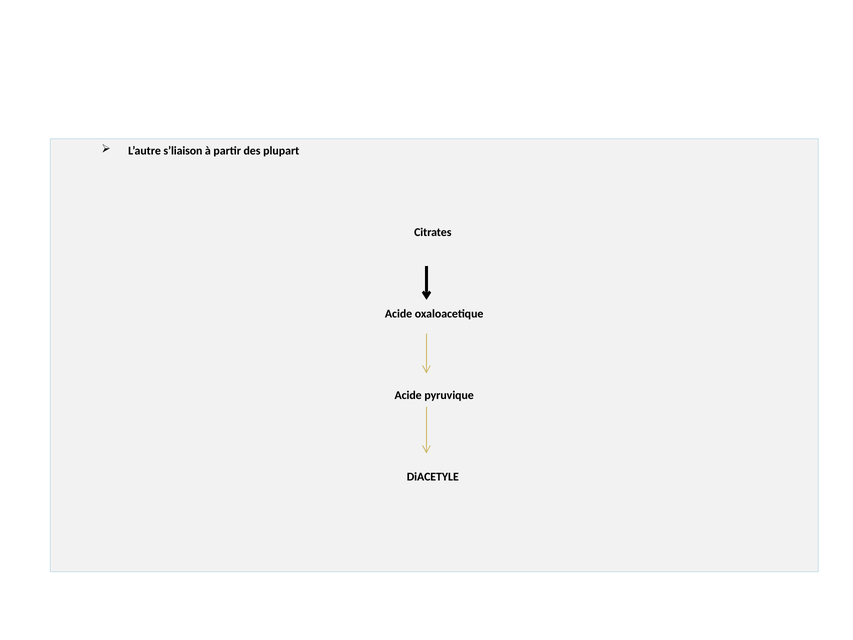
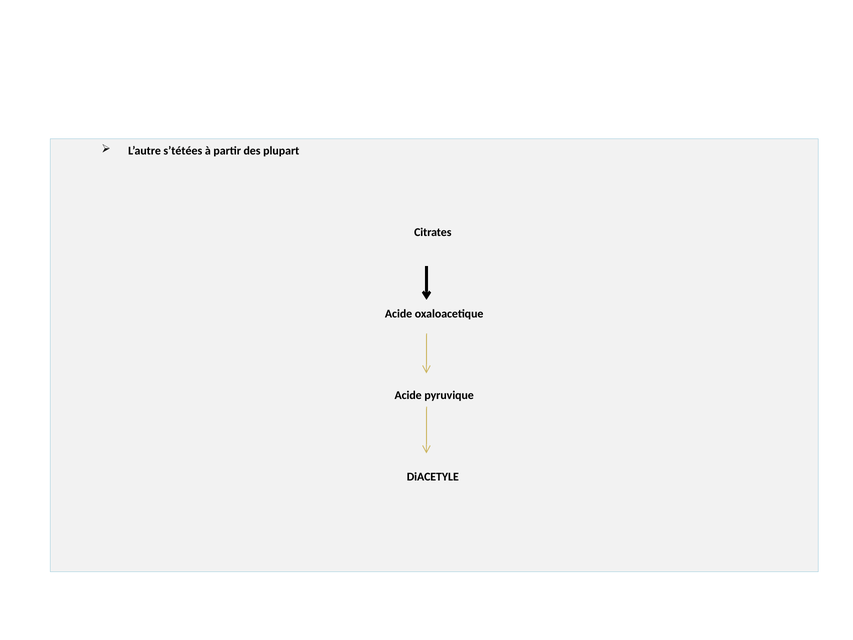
s’liaison: s’liaison -> s’tétées
